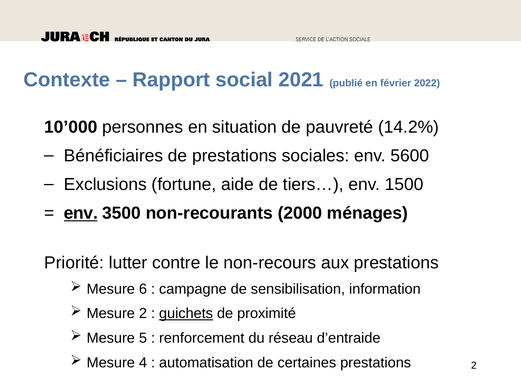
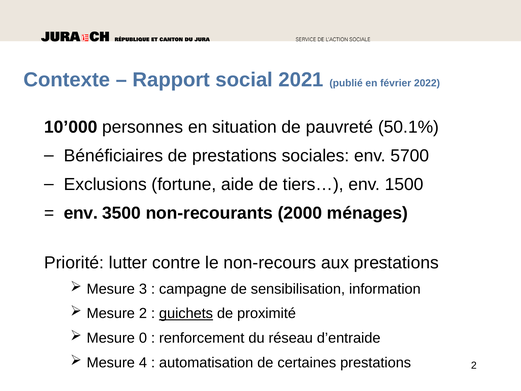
14.2%: 14.2% -> 50.1%
5600: 5600 -> 5700
env at (81, 213) underline: present -> none
6: 6 -> 3
5: 5 -> 0
